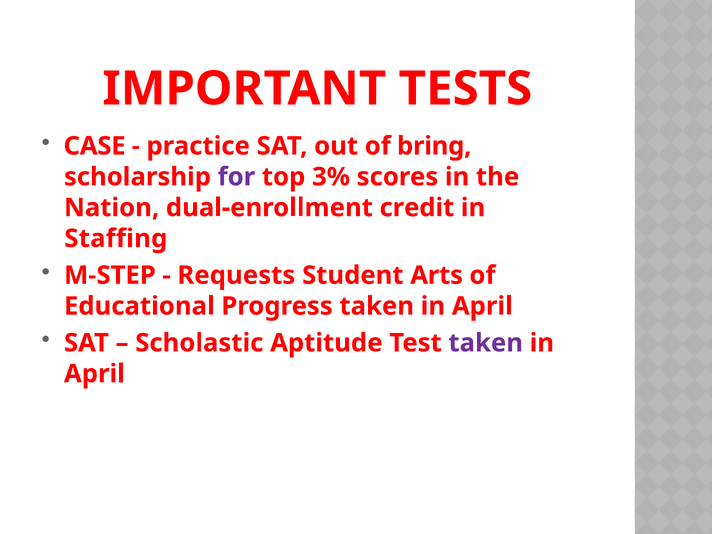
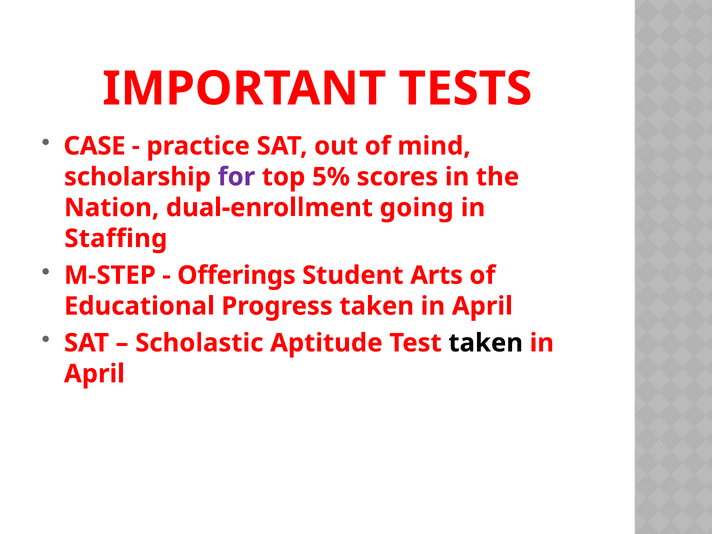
bring: bring -> mind
3%: 3% -> 5%
credit: credit -> going
Requests: Requests -> Offerings
taken at (486, 343) colour: purple -> black
